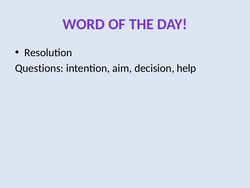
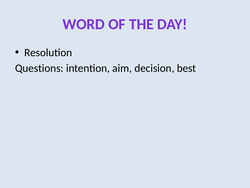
help: help -> best
